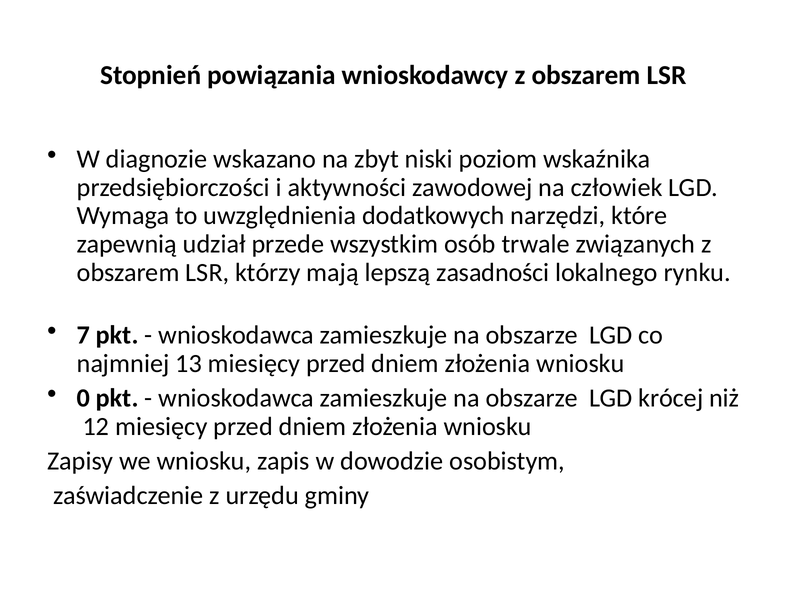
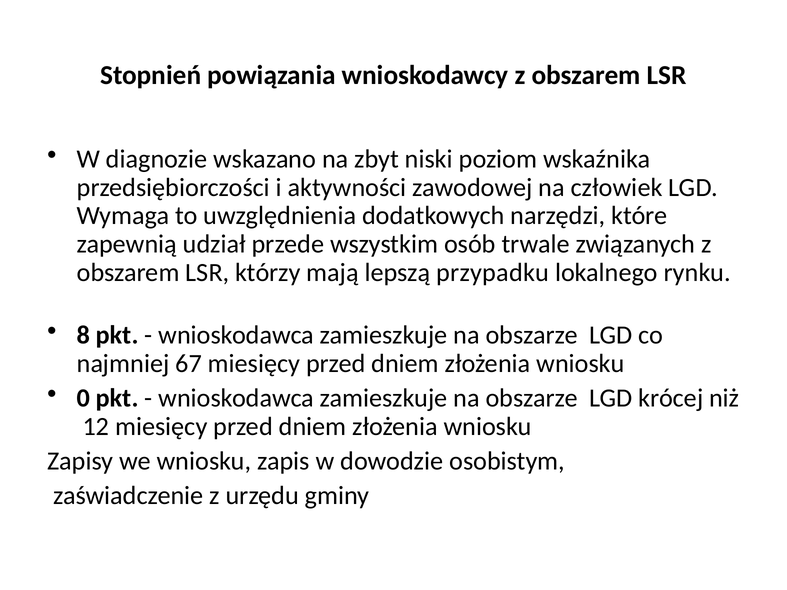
zasadności: zasadności -> przypadku
7: 7 -> 8
13: 13 -> 67
